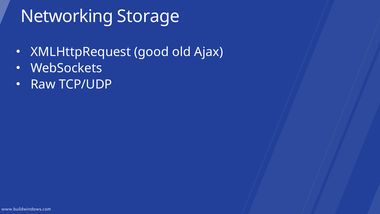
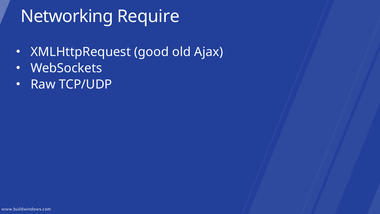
Storage: Storage -> Require
